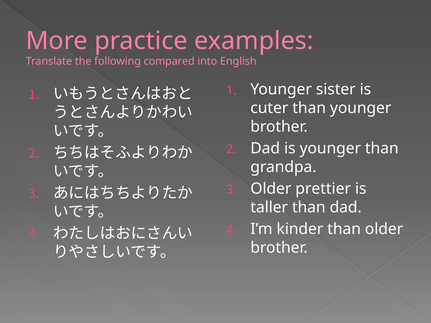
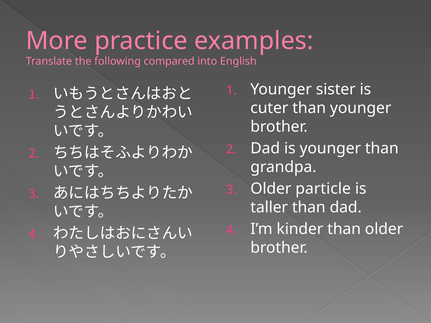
prettier: prettier -> particle
